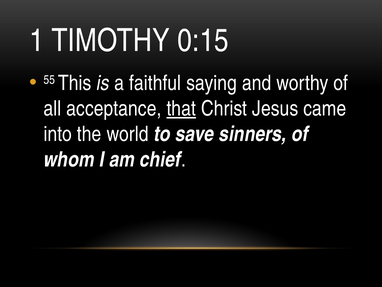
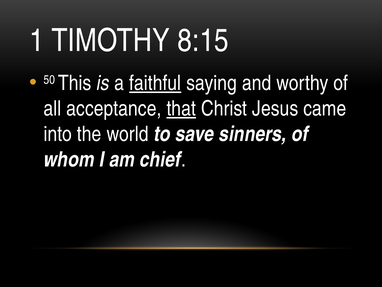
0:15: 0:15 -> 8:15
55: 55 -> 50
faithful underline: none -> present
